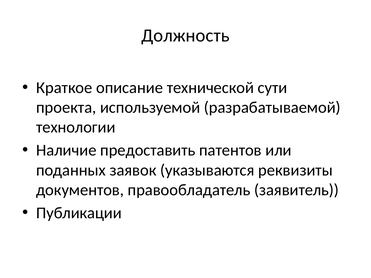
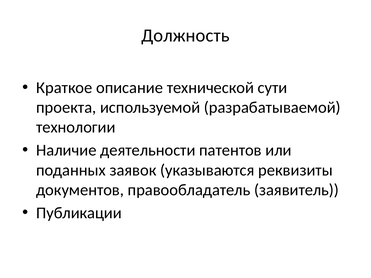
предоставить: предоставить -> деятельности
